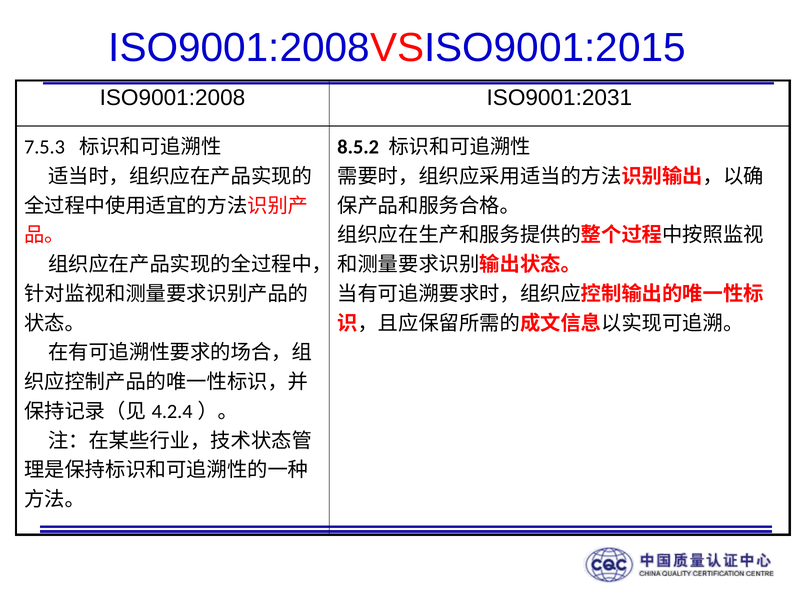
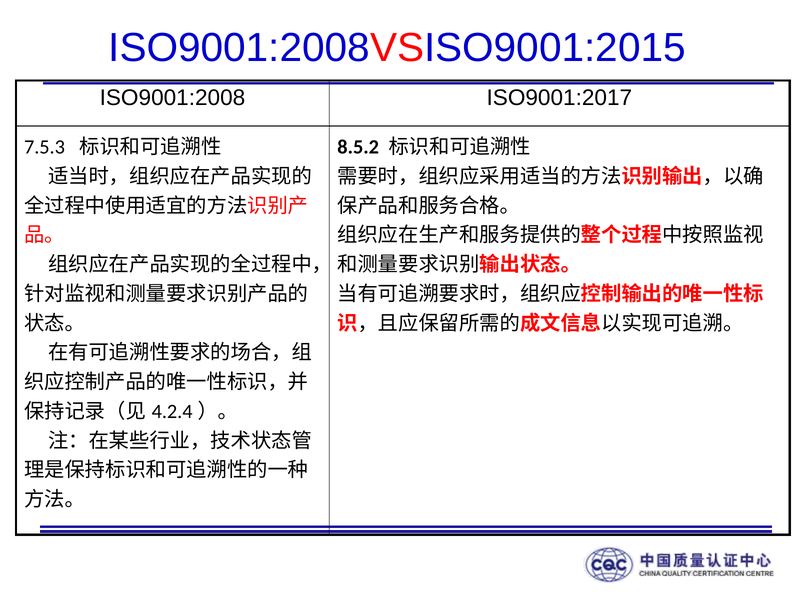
ISO9001:2031: ISO9001:2031 -> ISO9001:2017
